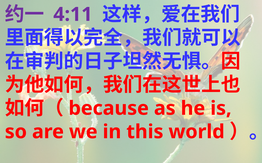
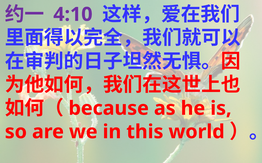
4:11: 4:11 -> 4:10
